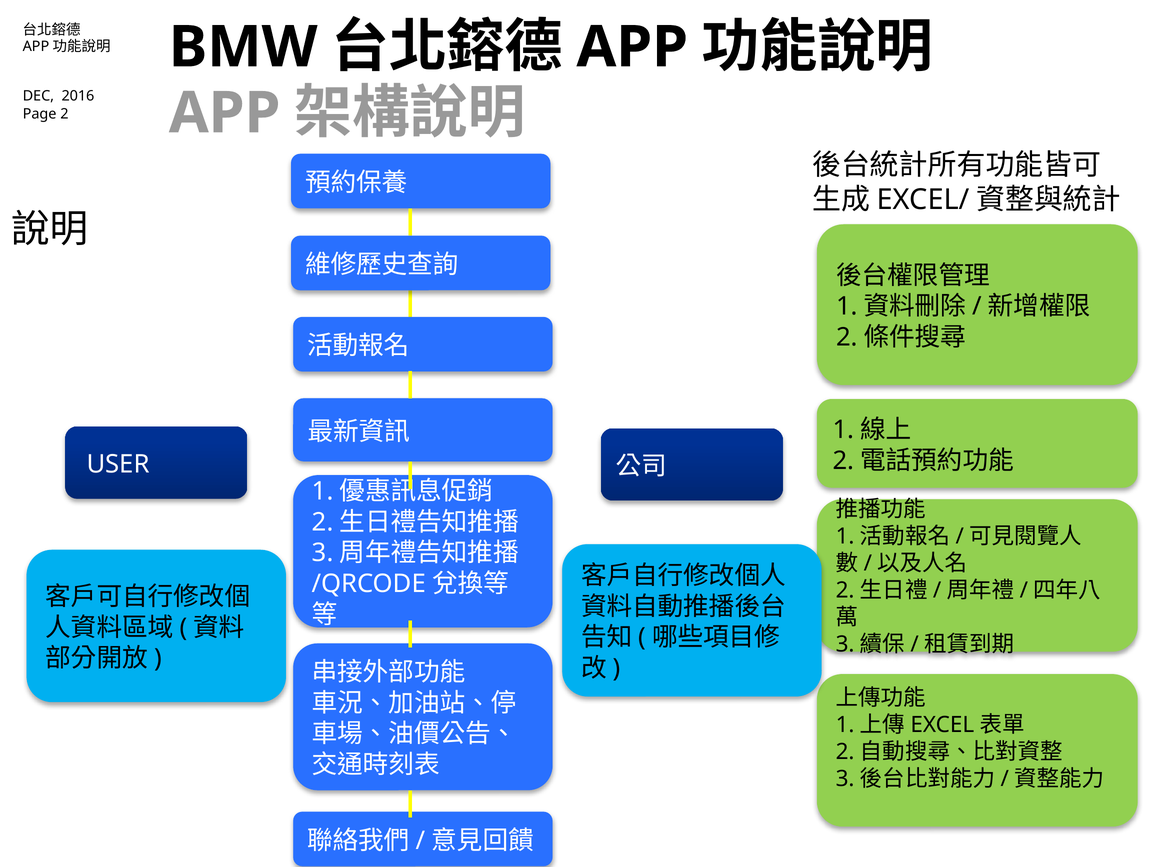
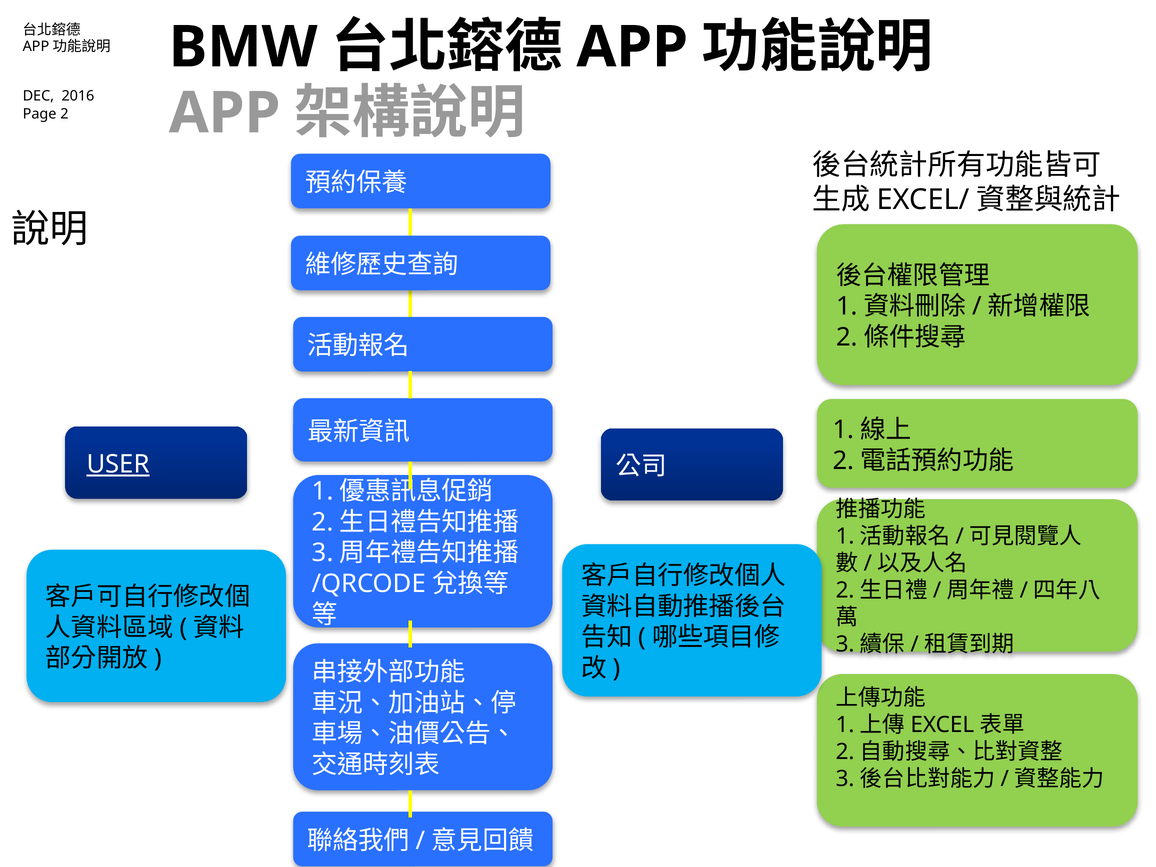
USER underline: none -> present
